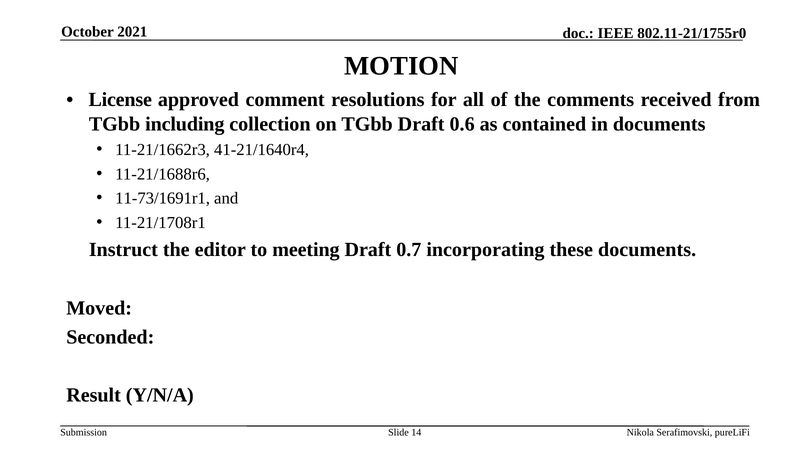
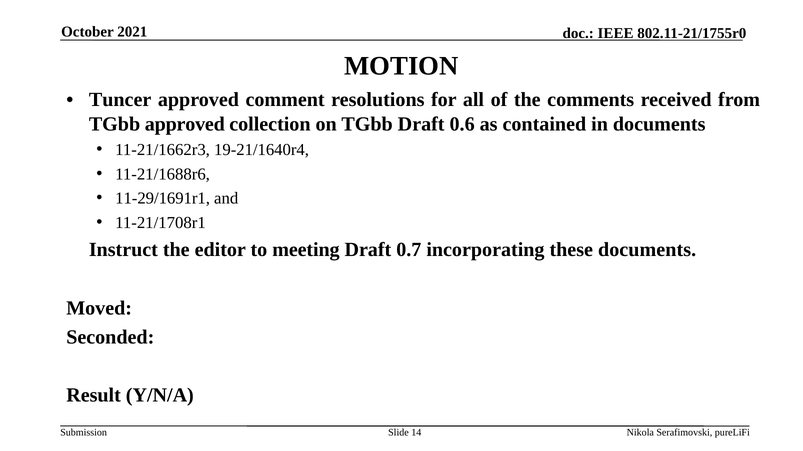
License: License -> Tuncer
TGbb including: including -> approved
41-21/1640r4: 41-21/1640r4 -> 19-21/1640r4
11-73/1691r1: 11-73/1691r1 -> 11-29/1691r1
